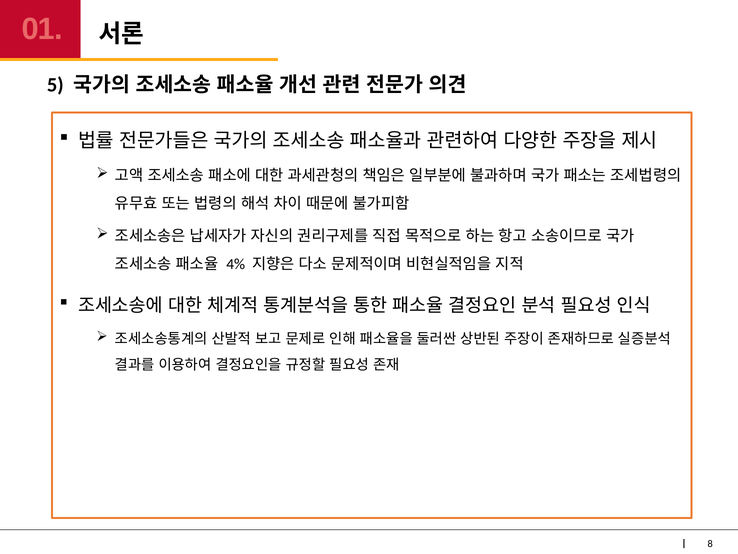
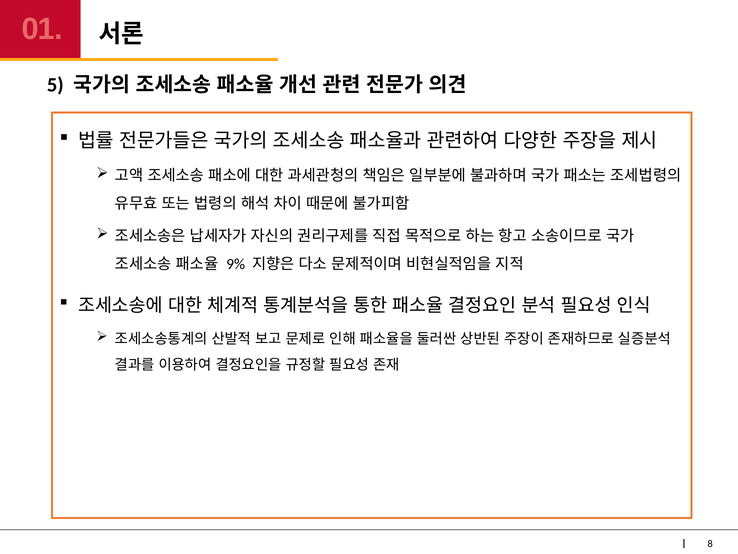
4%: 4% -> 9%
